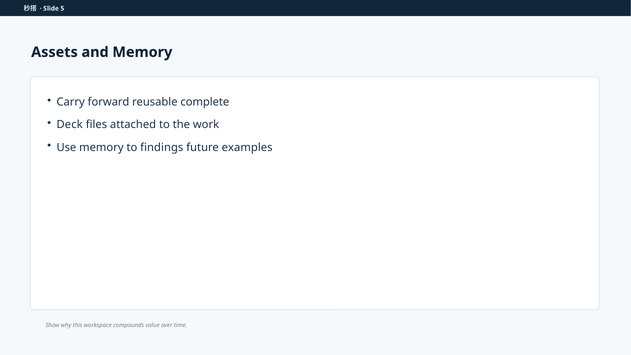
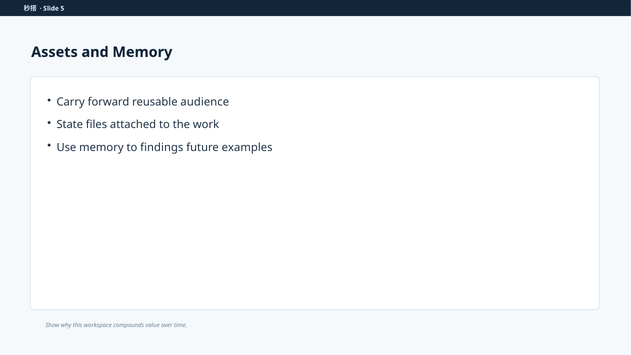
complete: complete -> audience
Deck: Deck -> State
